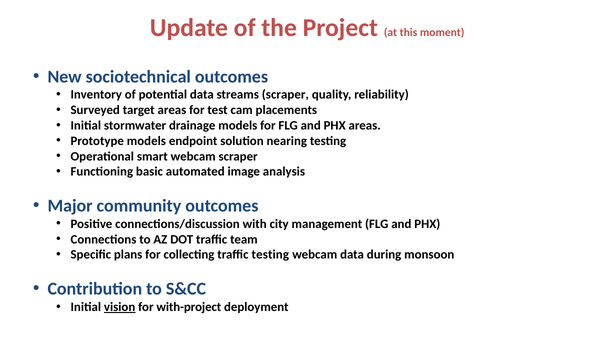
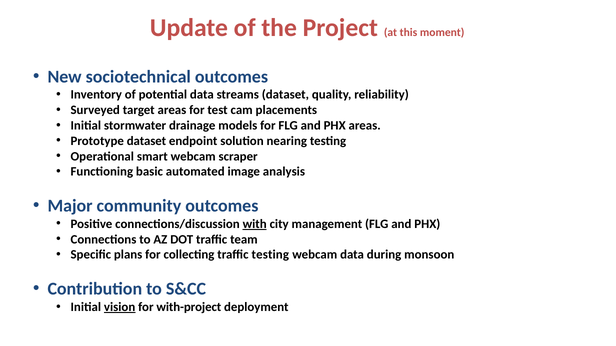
streams scraper: scraper -> dataset
Prototype models: models -> dataset
with underline: none -> present
